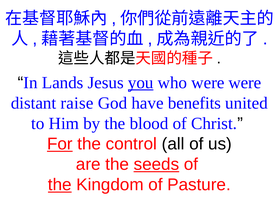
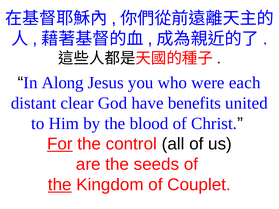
Lands: Lands -> Along
you underline: present -> none
were were: were -> each
raise: raise -> clear
seeds underline: present -> none
Pasture: Pasture -> Couplet
